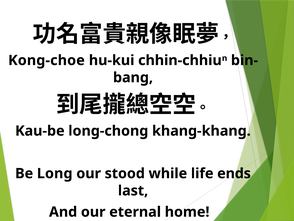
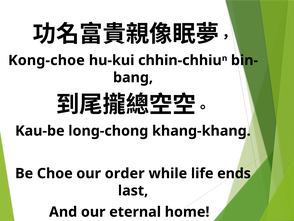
Long: Long -> Choe
stood: stood -> order
